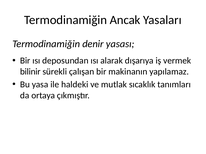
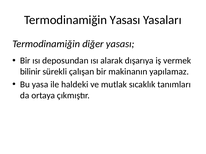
Termodinamiğin Ancak: Ancak -> Yasası
denir: denir -> diğer
